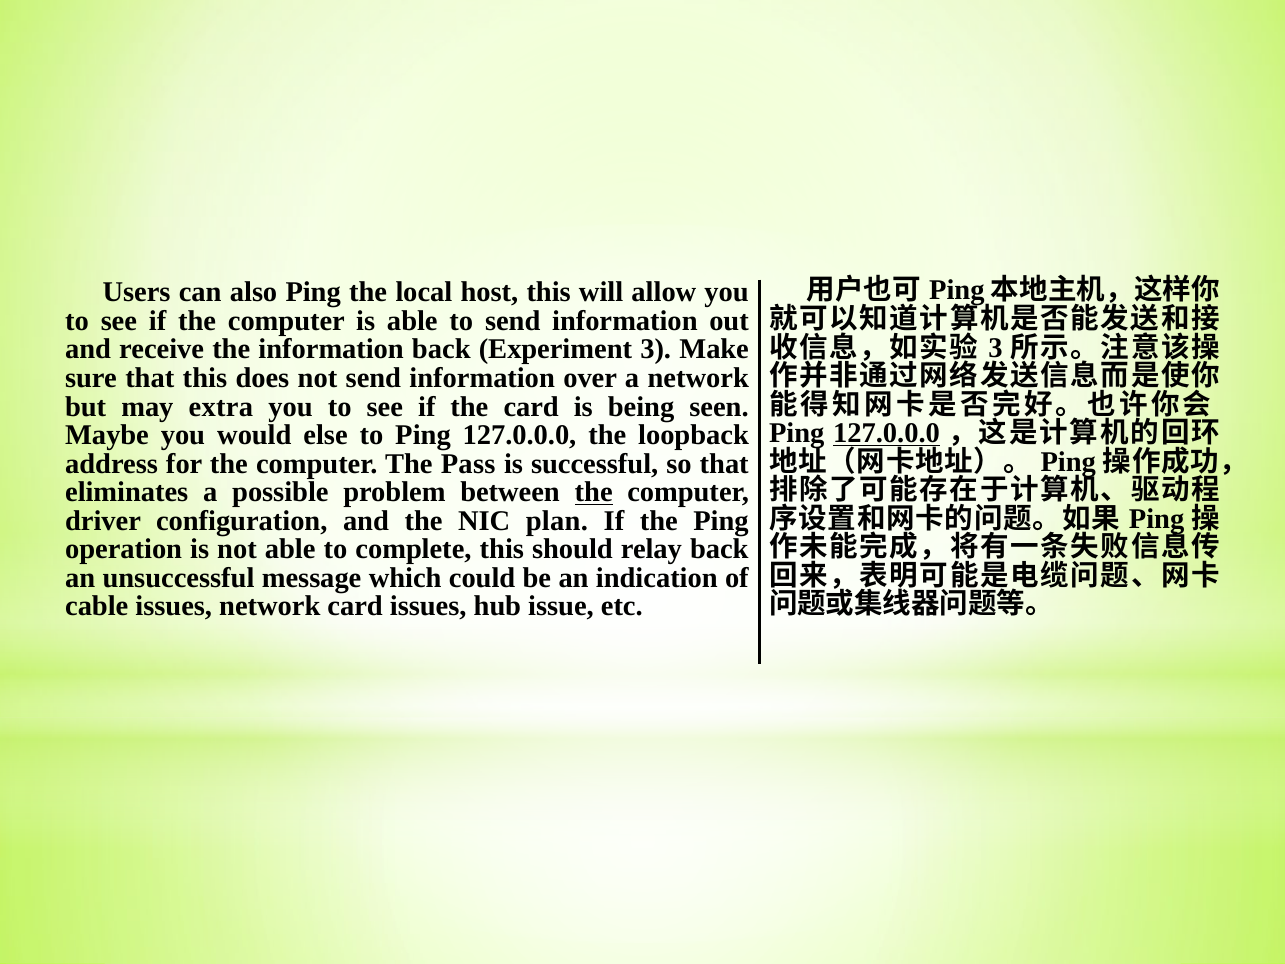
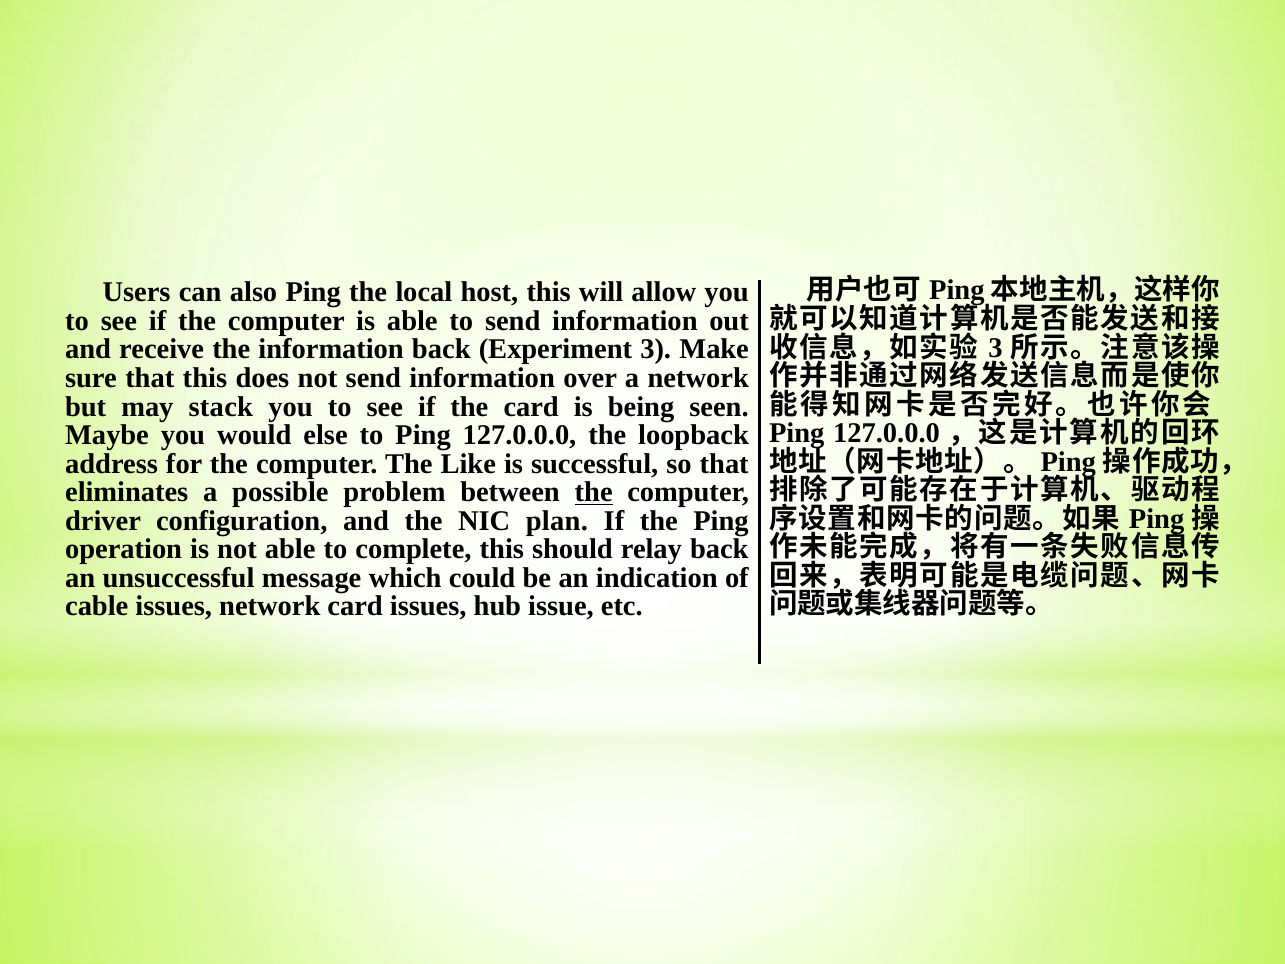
extra: extra -> stack
127.0.0.0 at (887, 433) underline: present -> none
Pass: Pass -> Like
